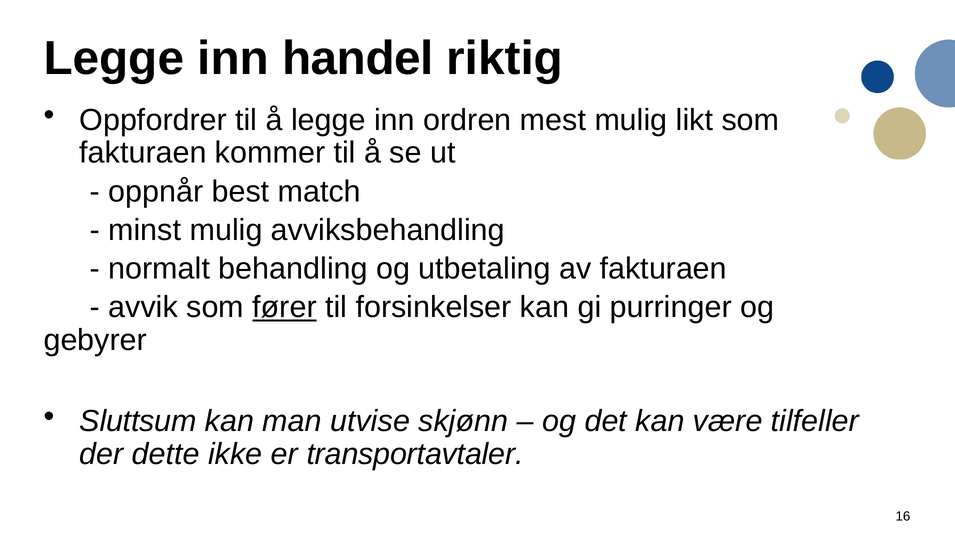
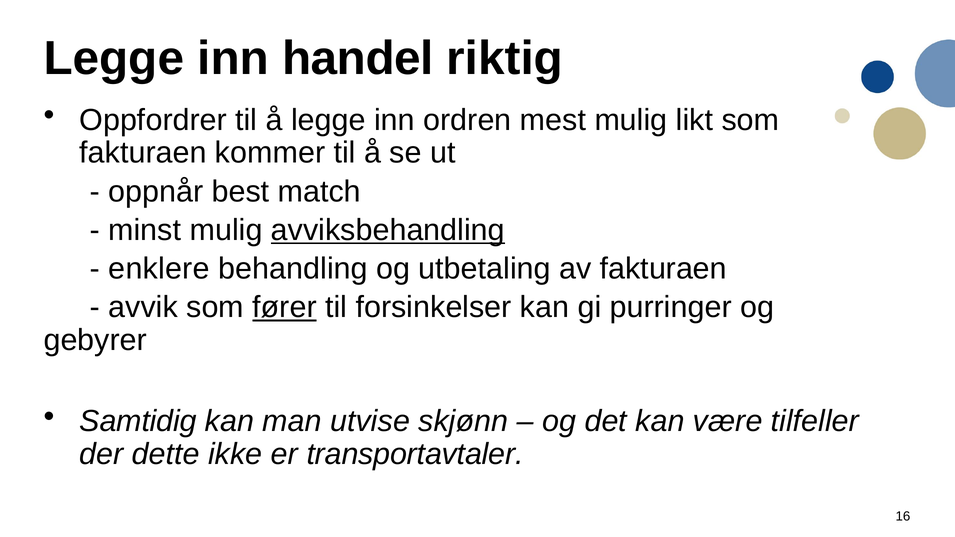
avviksbehandling underline: none -> present
normalt: normalt -> enklere
Sluttsum: Sluttsum -> Samtidig
